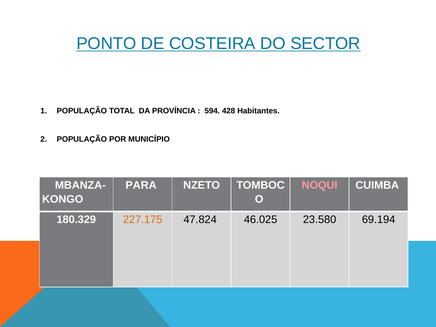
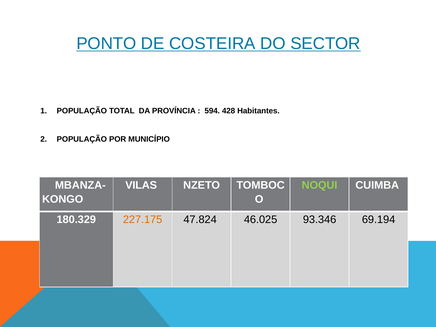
PARA: PARA -> VILAS
NOQUI colour: pink -> light green
23.580: 23.580 -> 93.346
